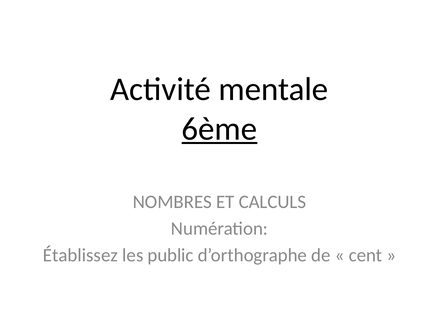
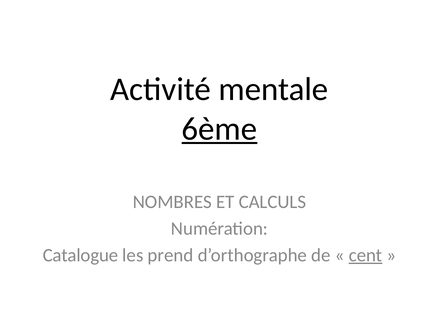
Établissez: Établissez -> Catalogue
public: public -> prend
cent underline: none -> present
